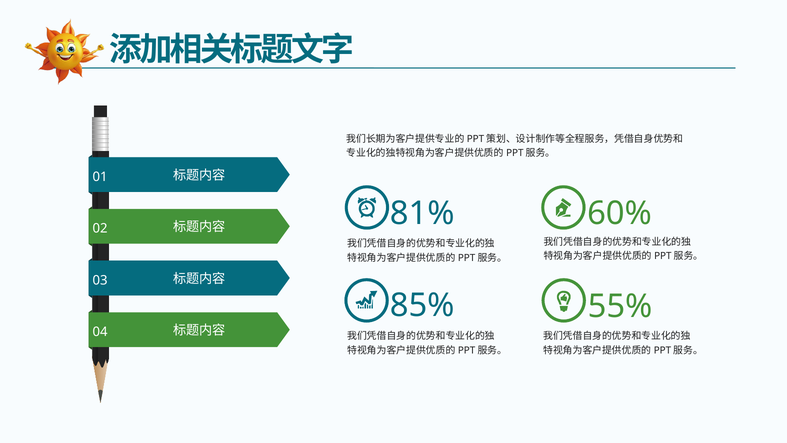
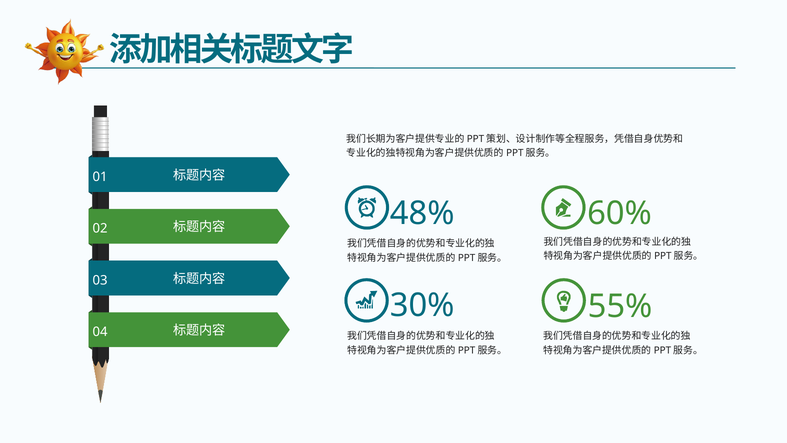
81%: 81% -> 48%
85%: 85% -> 30%
